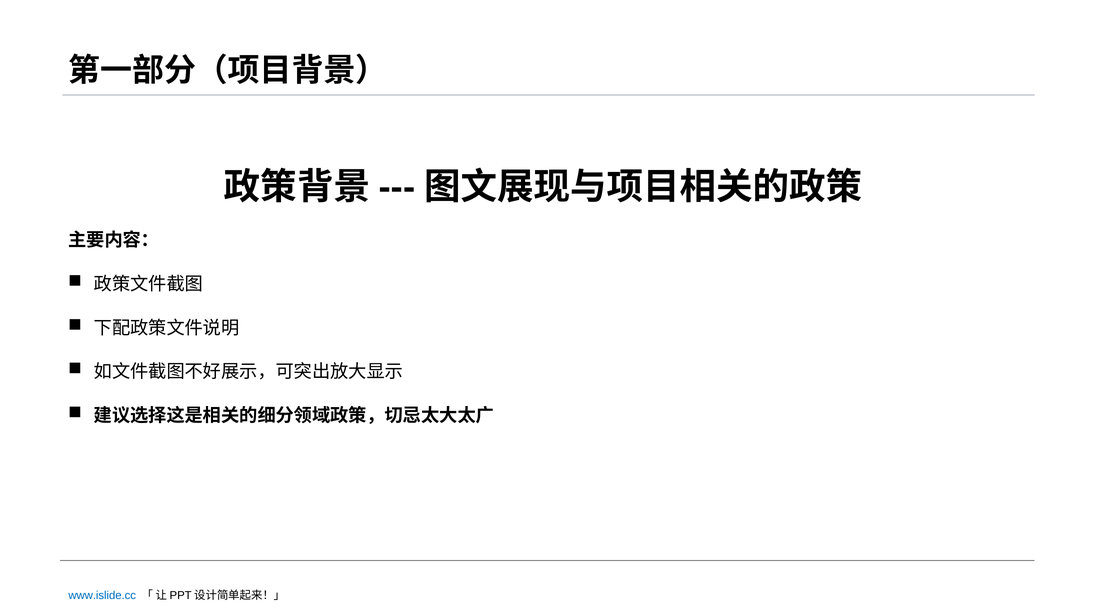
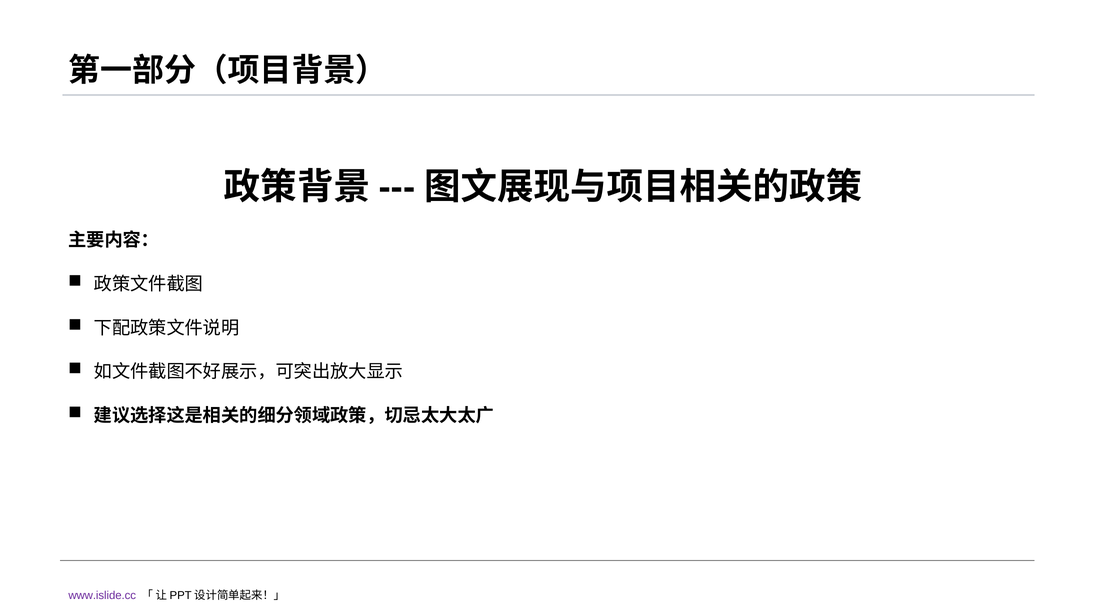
www.islide.cc colour: blue -> purple
